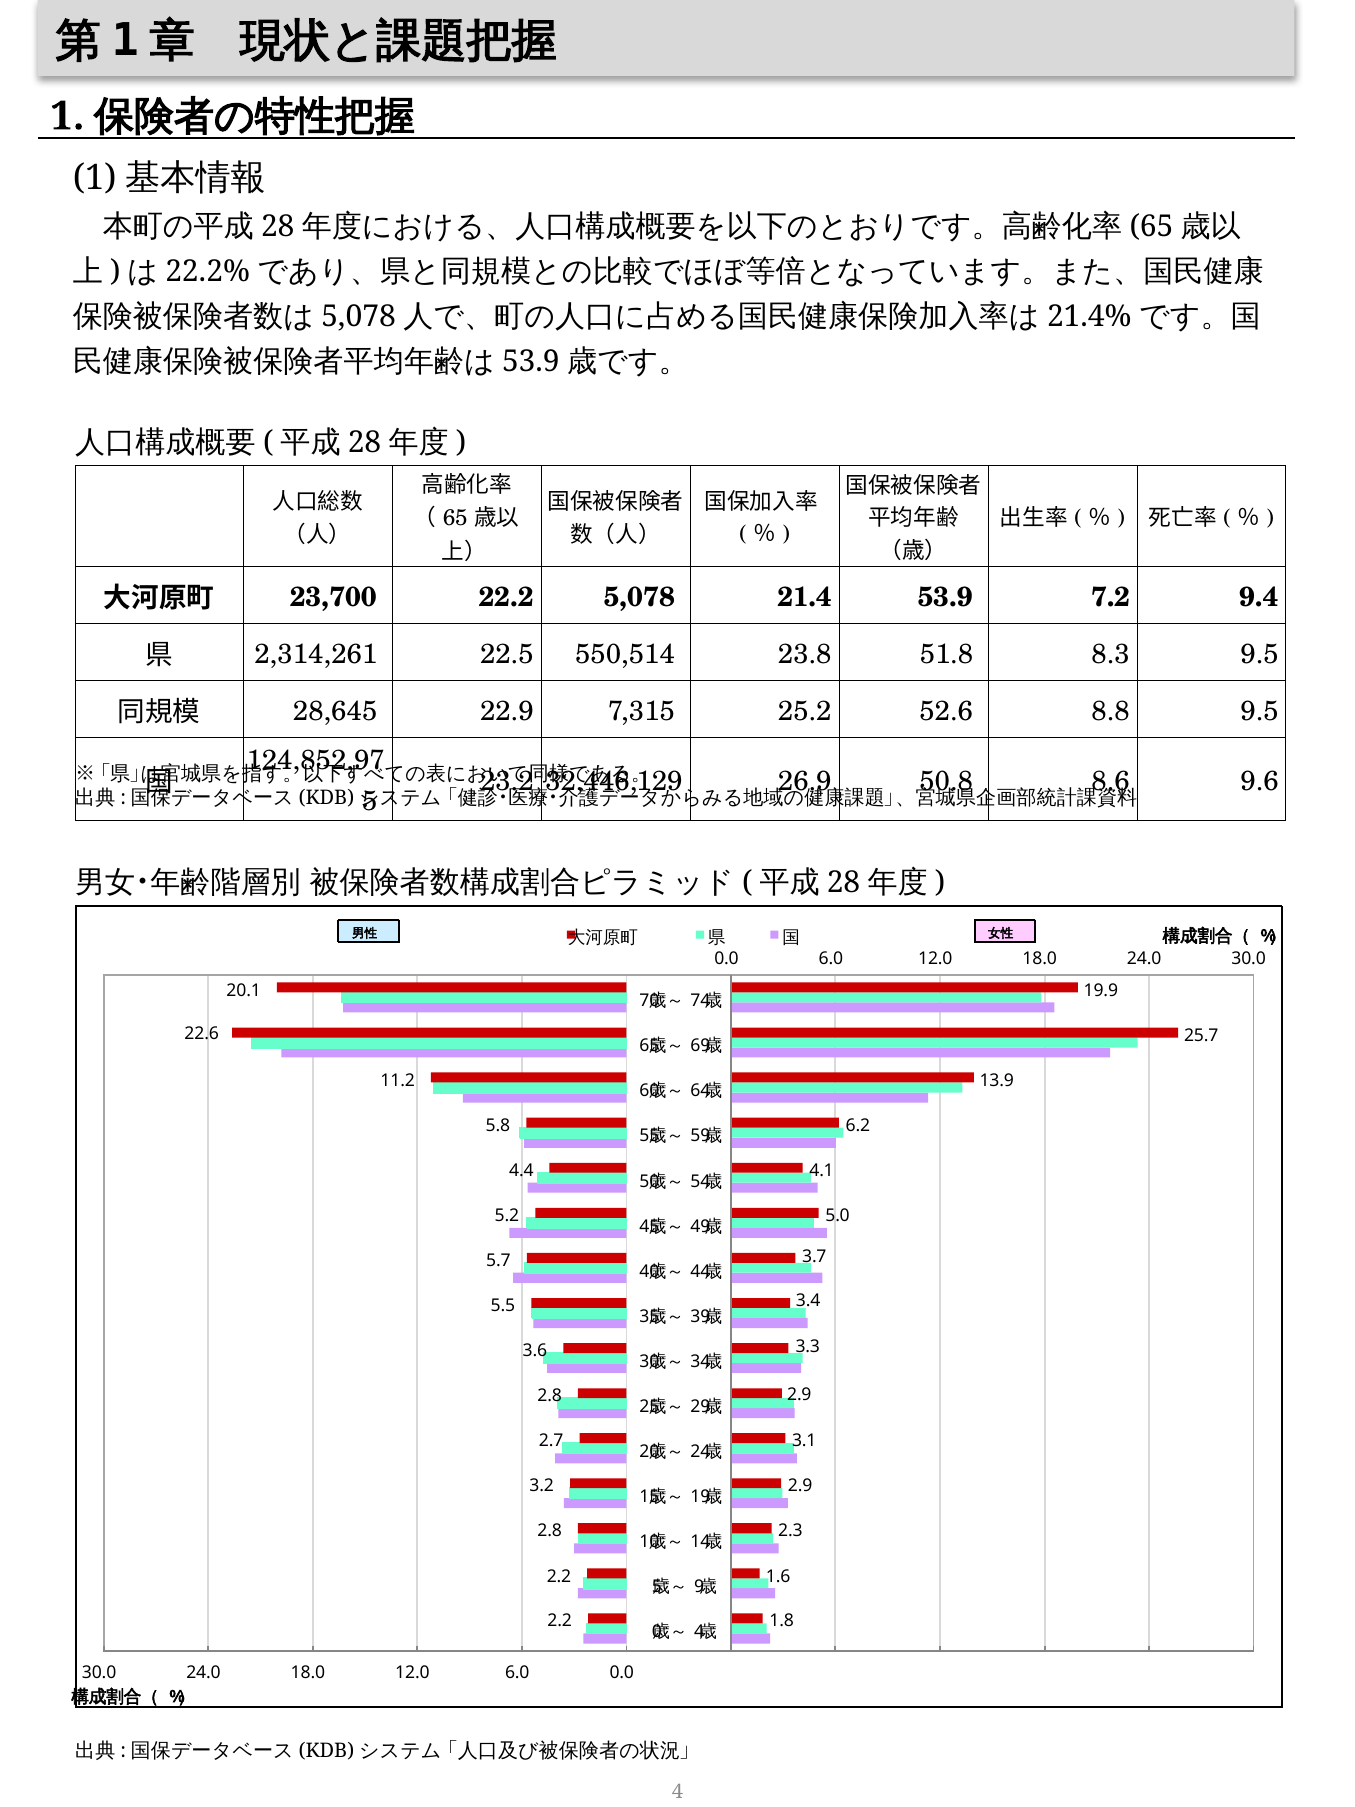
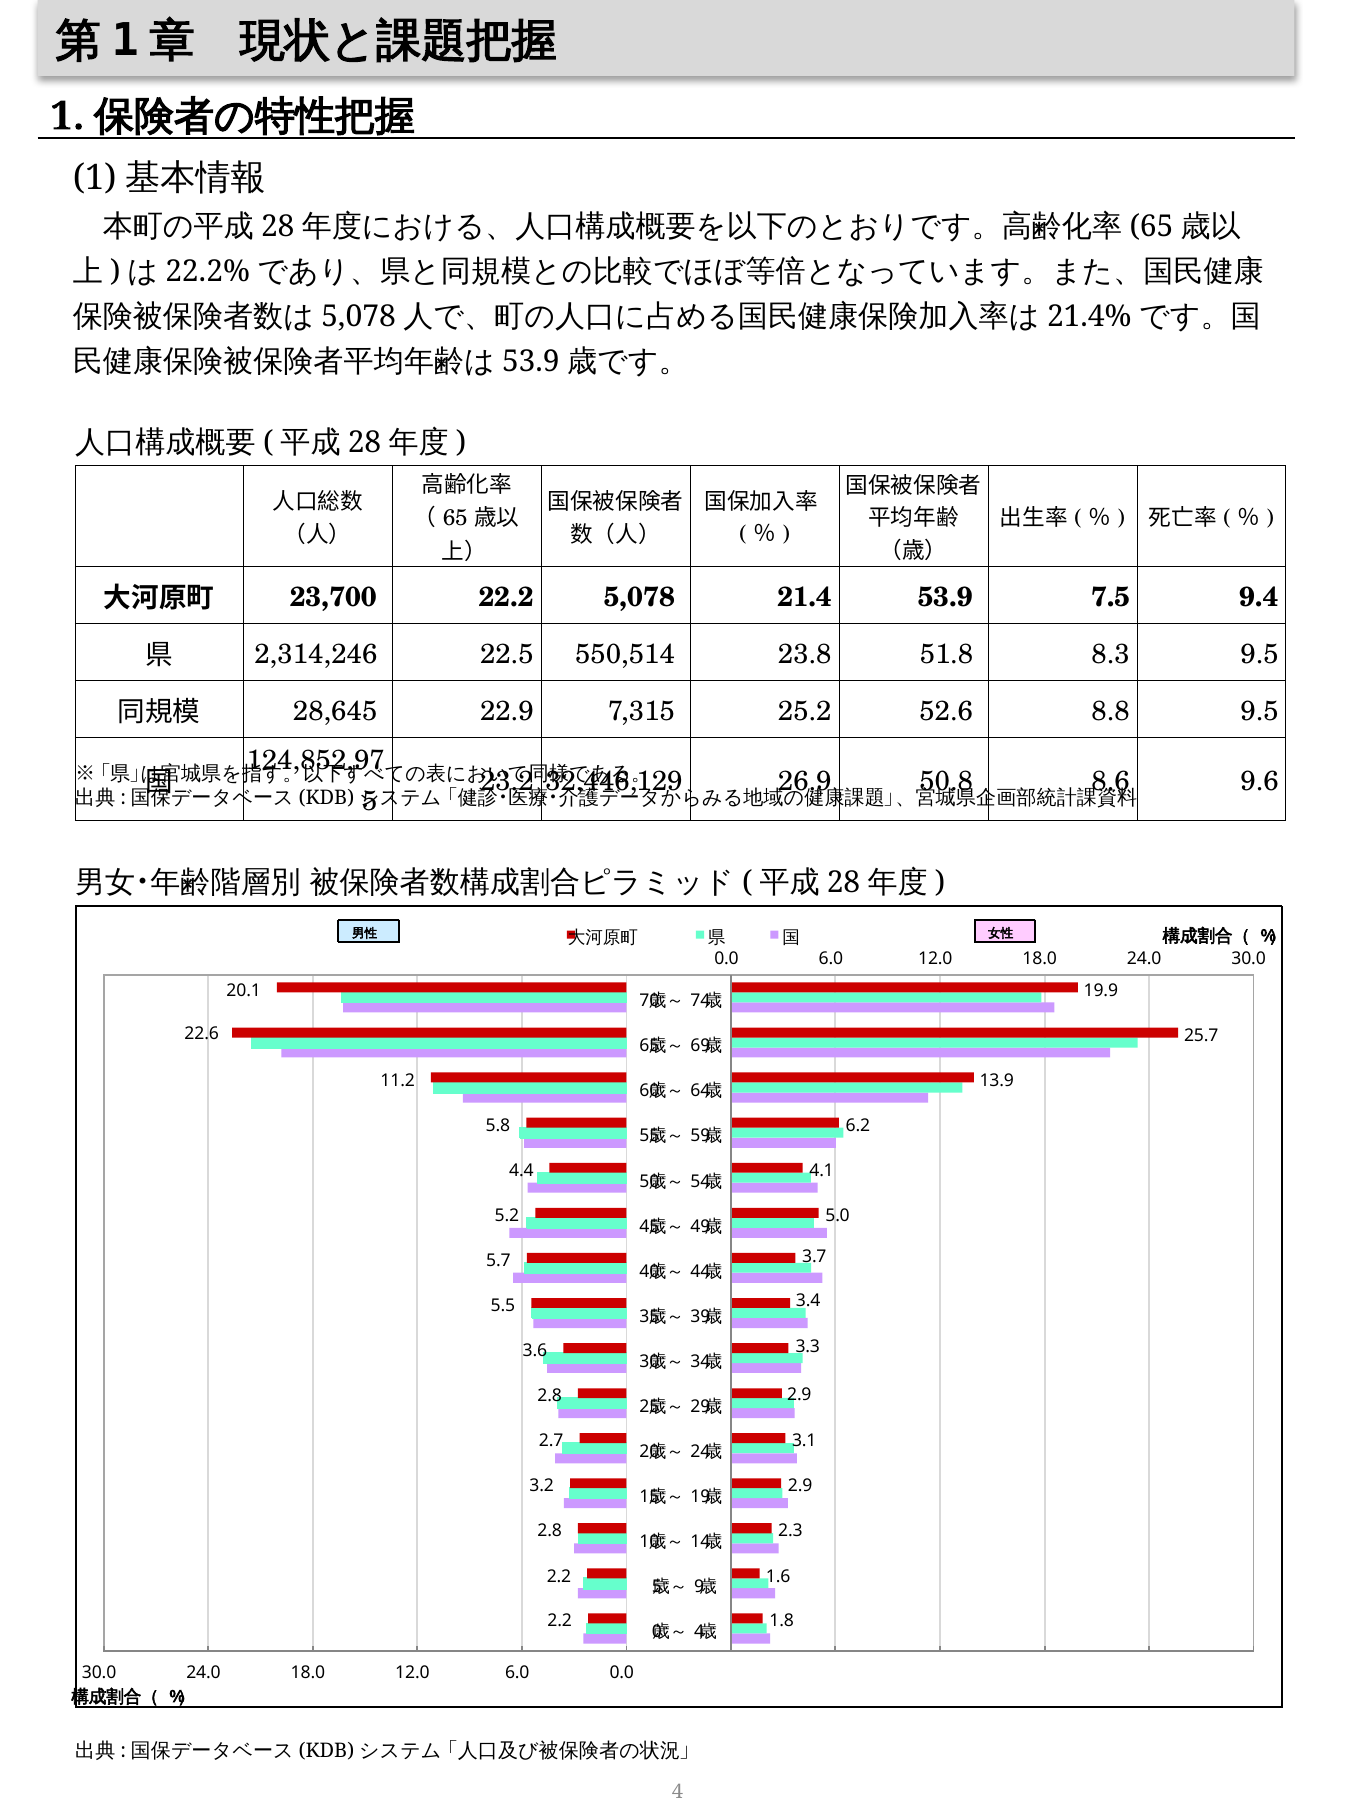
7.2: 7.2 -> 7.5
2,314,261: 2,314,261 -> 2,314,246
